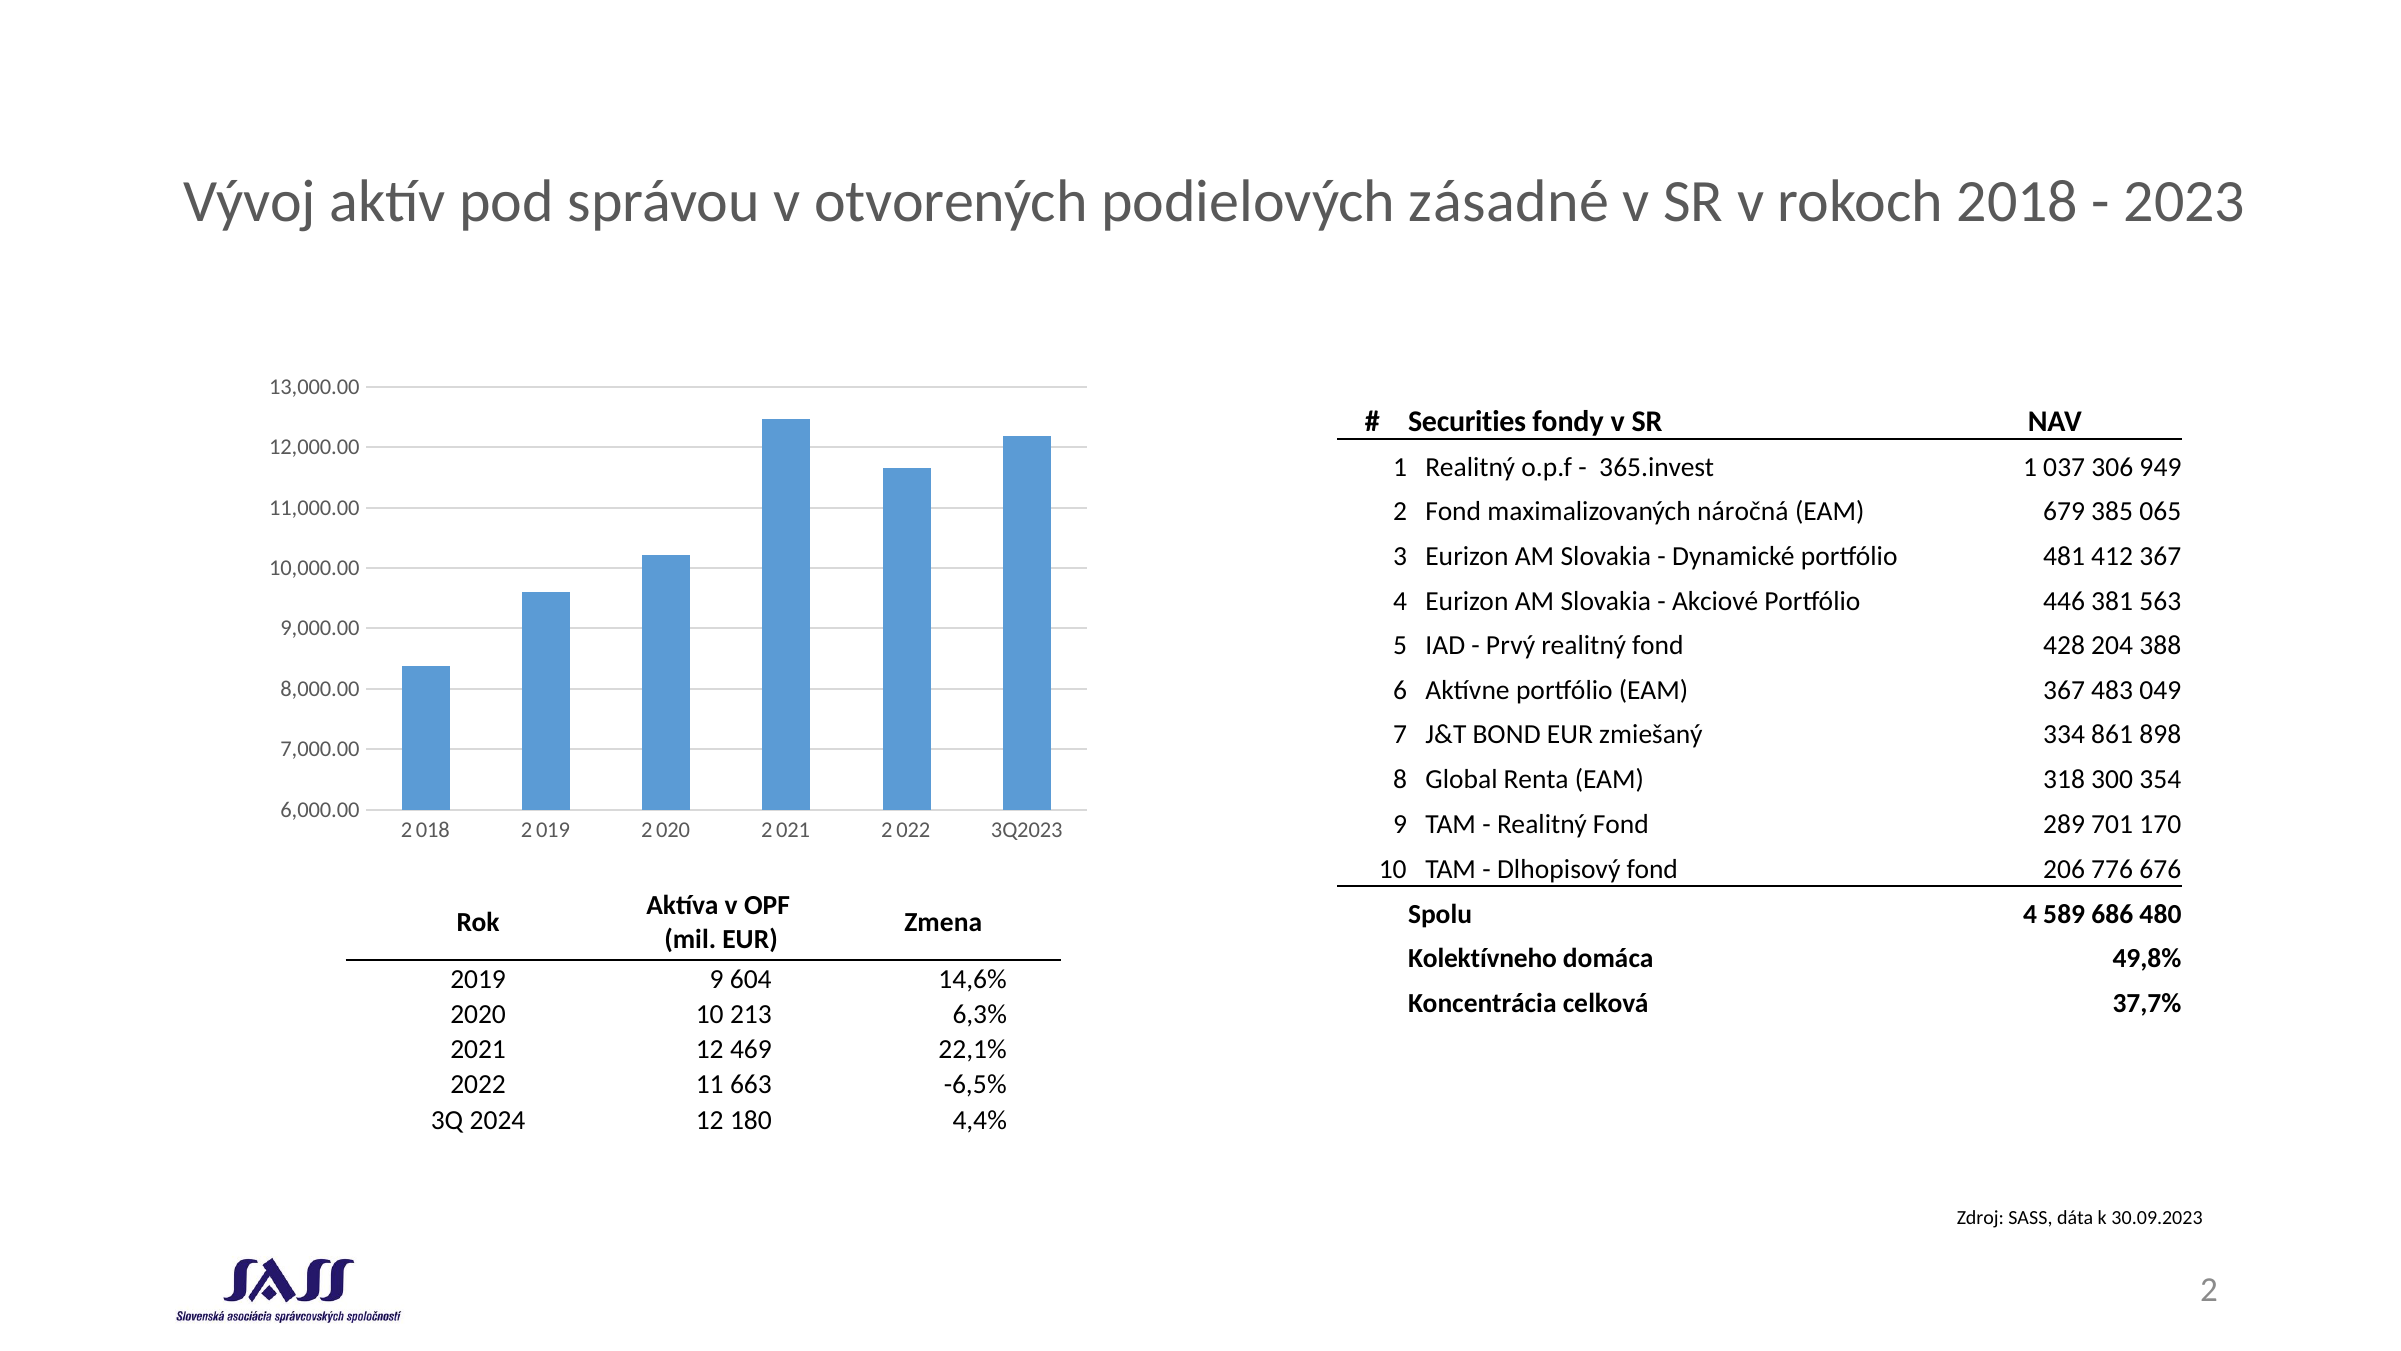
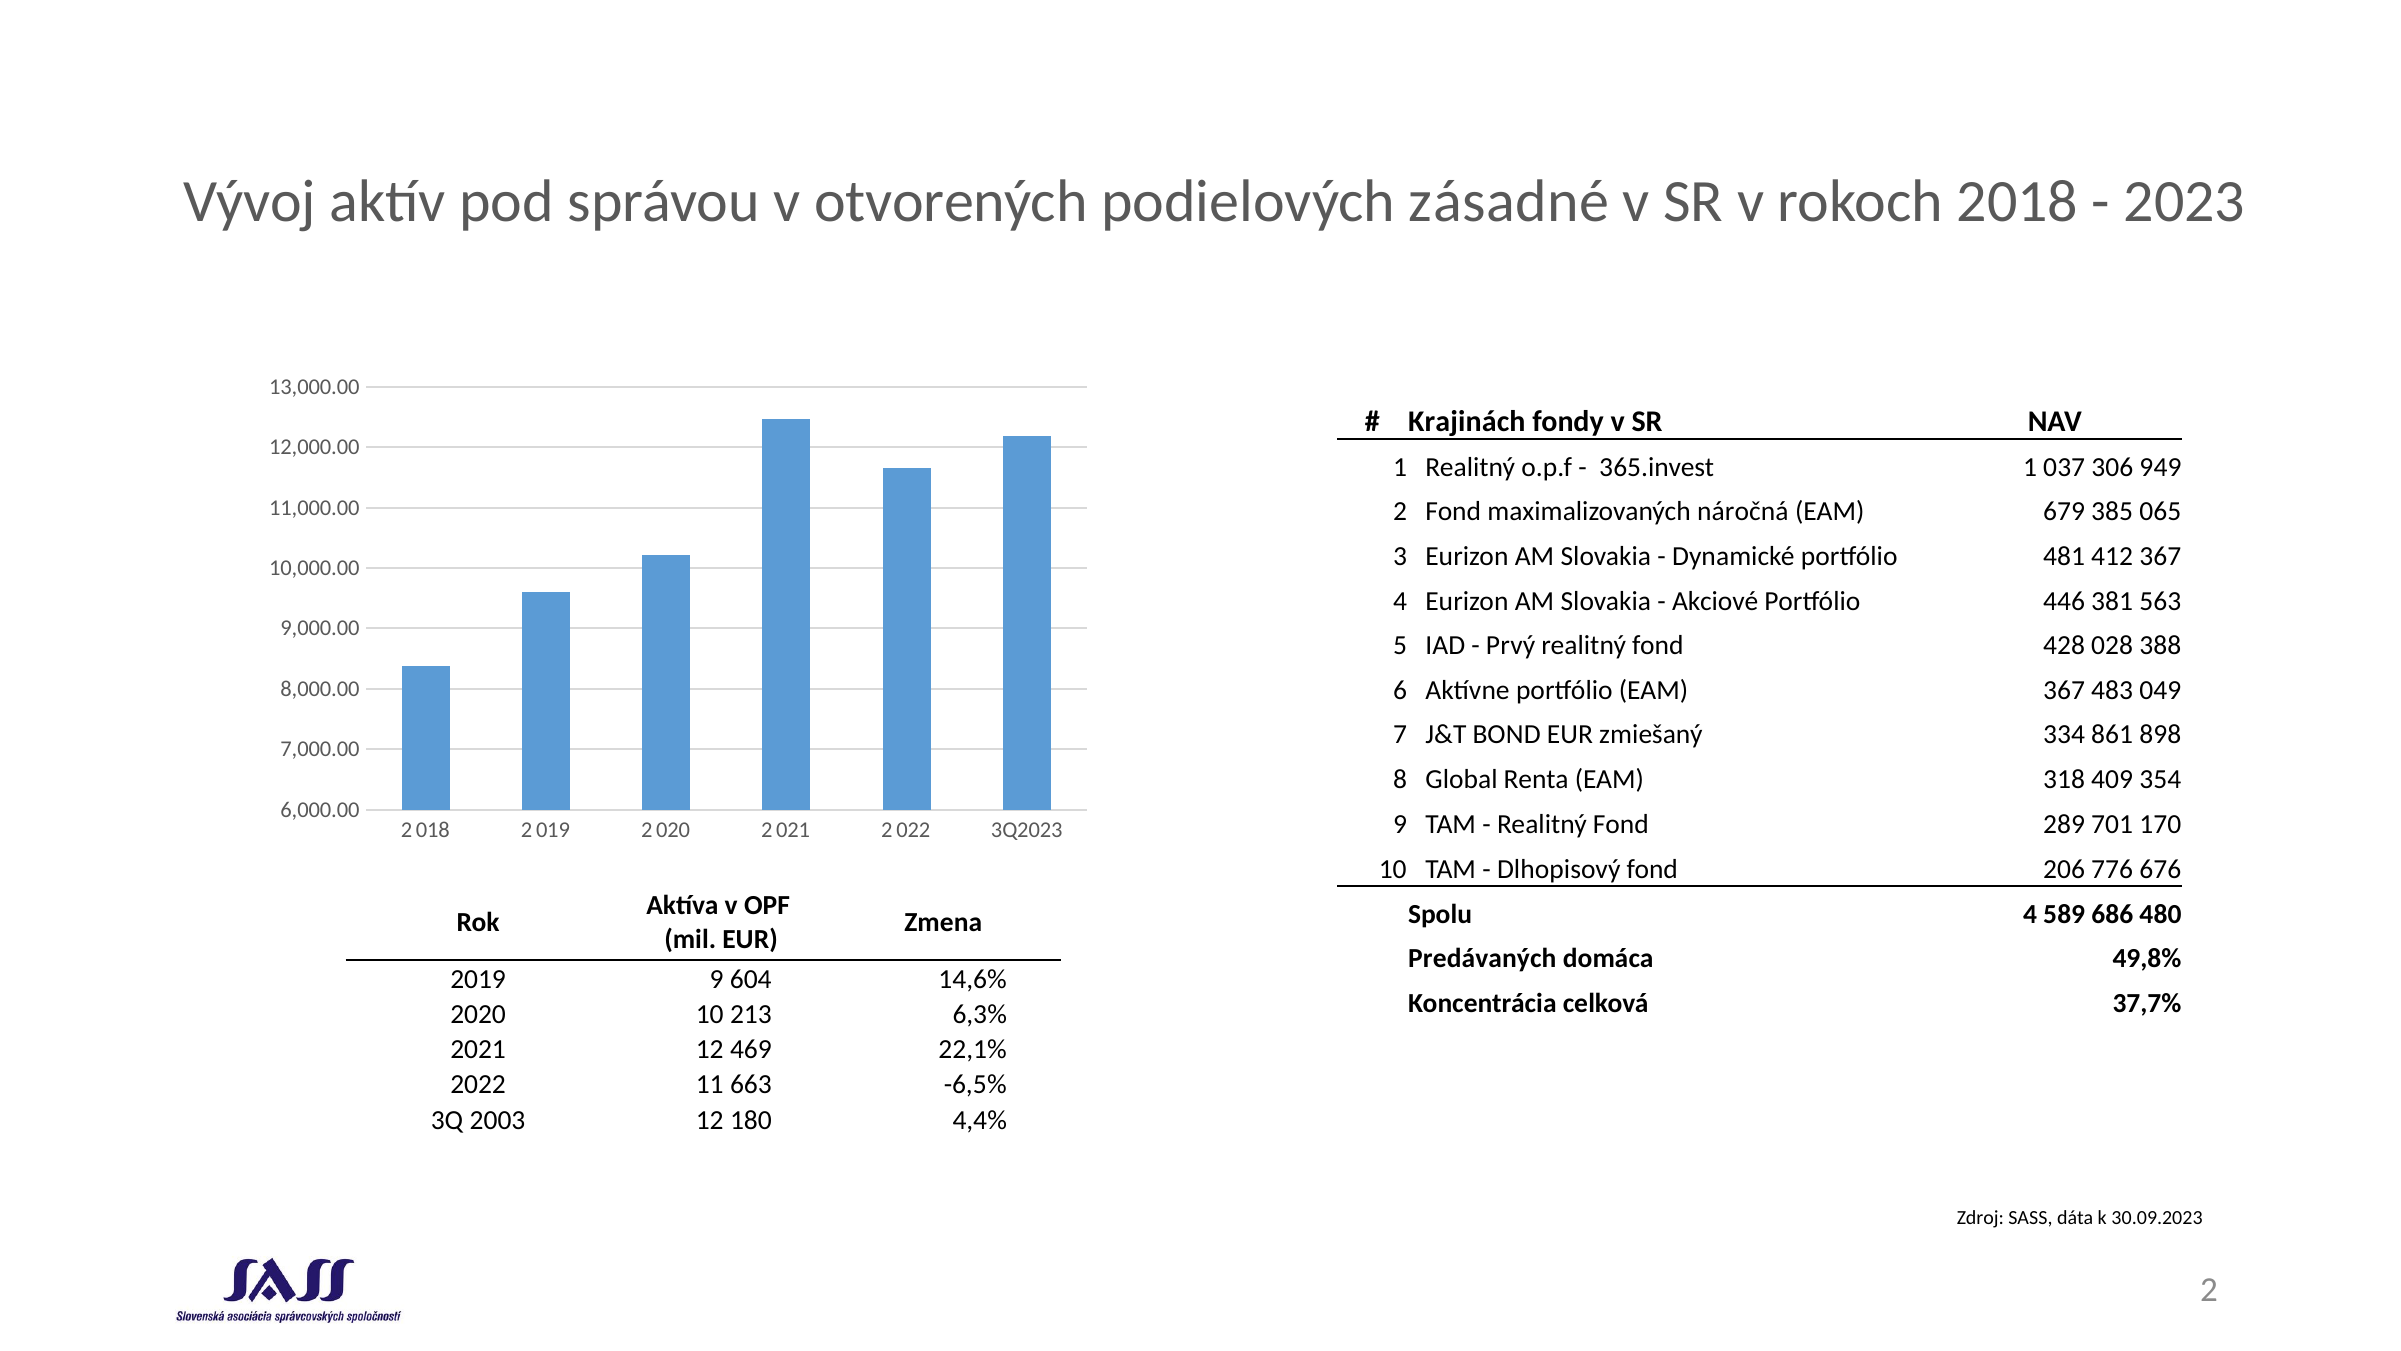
Securities: Securities -> Krajinách
204: 204 -> 028
300: 300 -> 409
Kolektívneho: Kolektívneho -> Predávaných
2024: 2024 -> 2003
